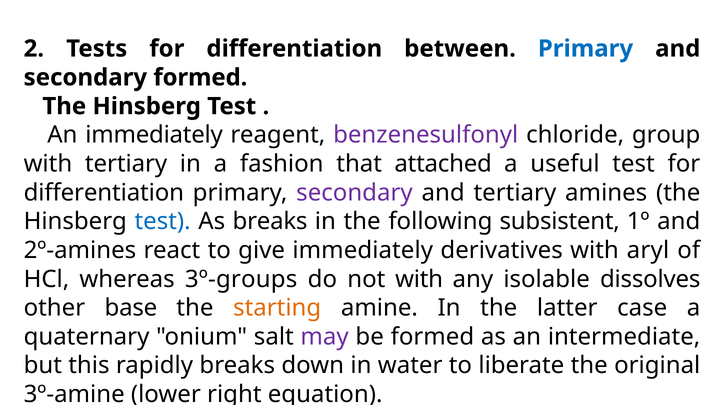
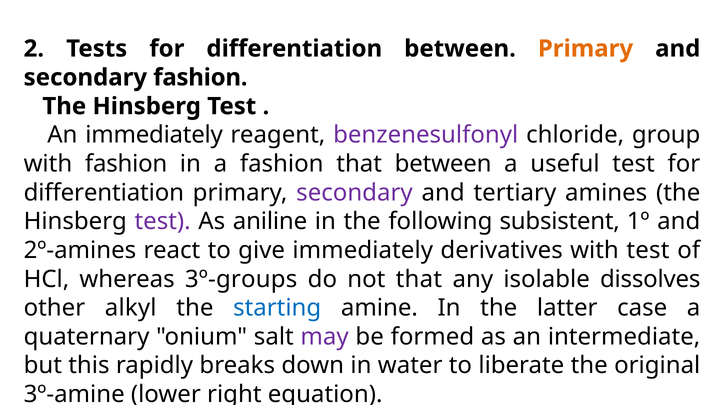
Primary at (586, 49) colour: blue -> orange
secondary formed: formed -> fashion
with tertiary: tertiary -> fashion
that attached: attached -> between
test at (163, 222) colour: blue -> purple
As breaks: breaks -> aniline
with aryl: aryl -> test
not with: with -> that
base: base -> alkyl
starting colour: orange -> blue
